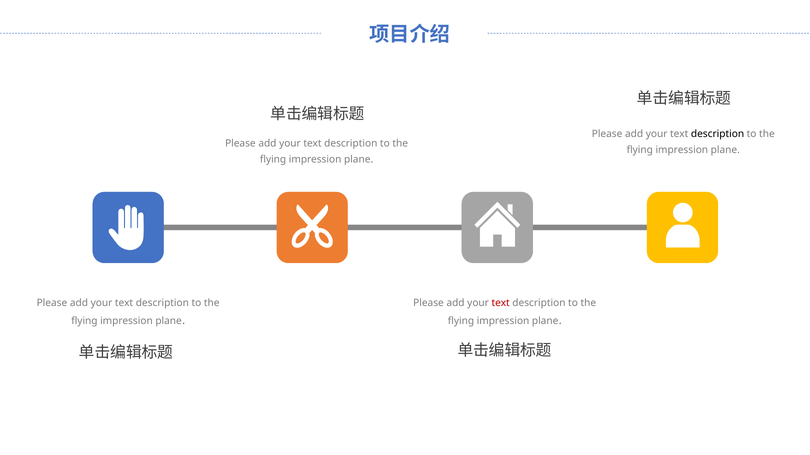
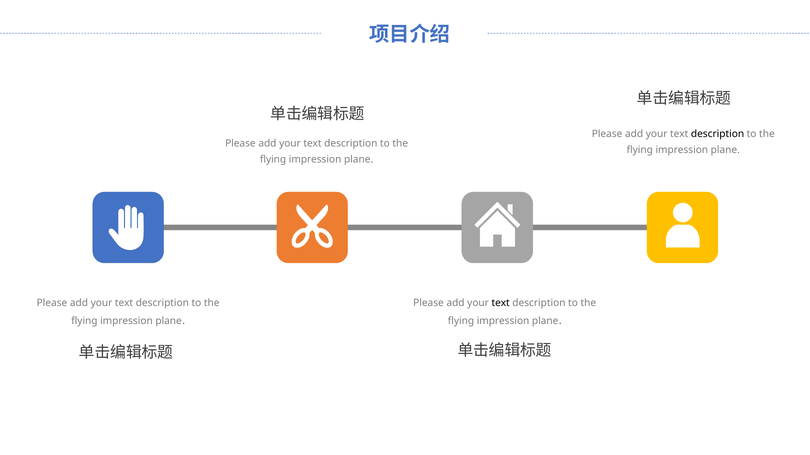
text at (501, 303) colour: red -> black
